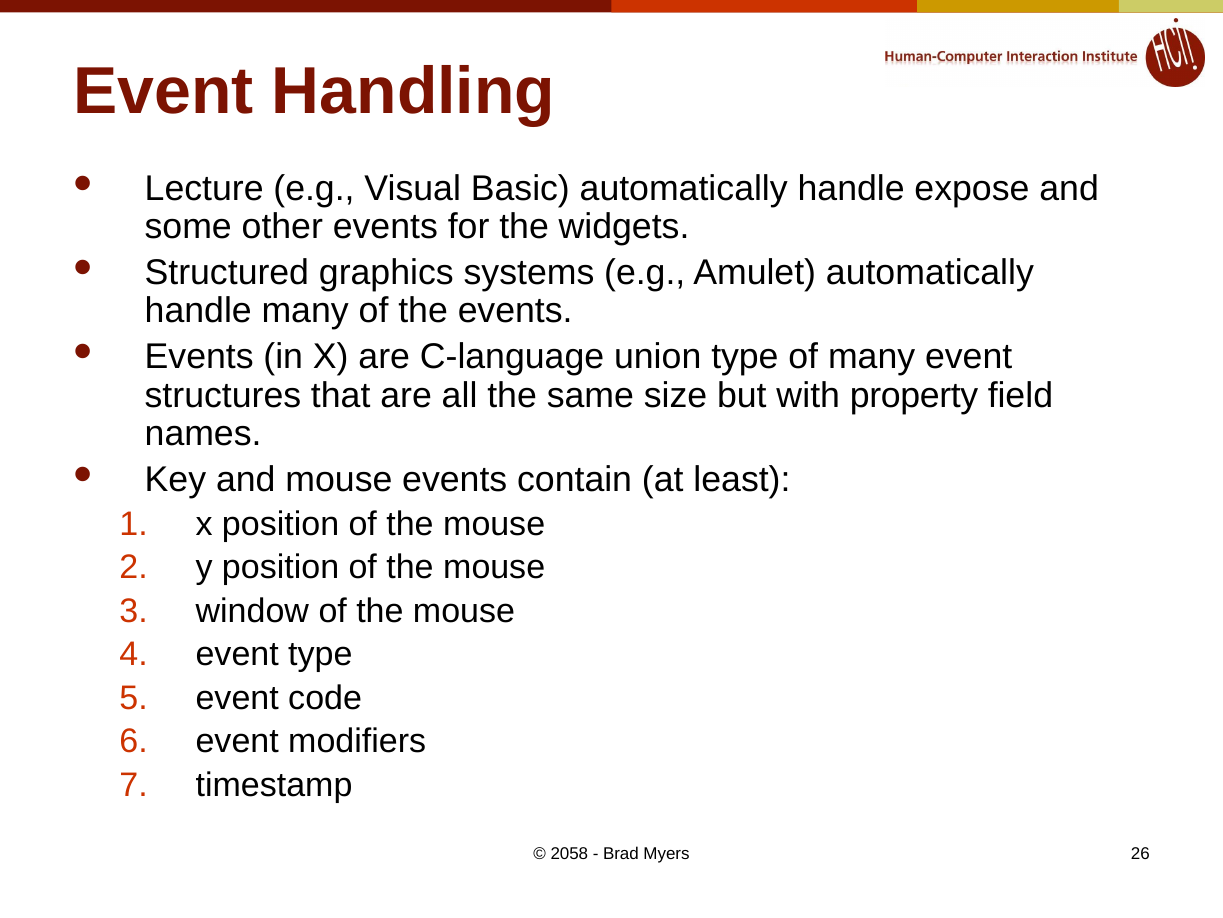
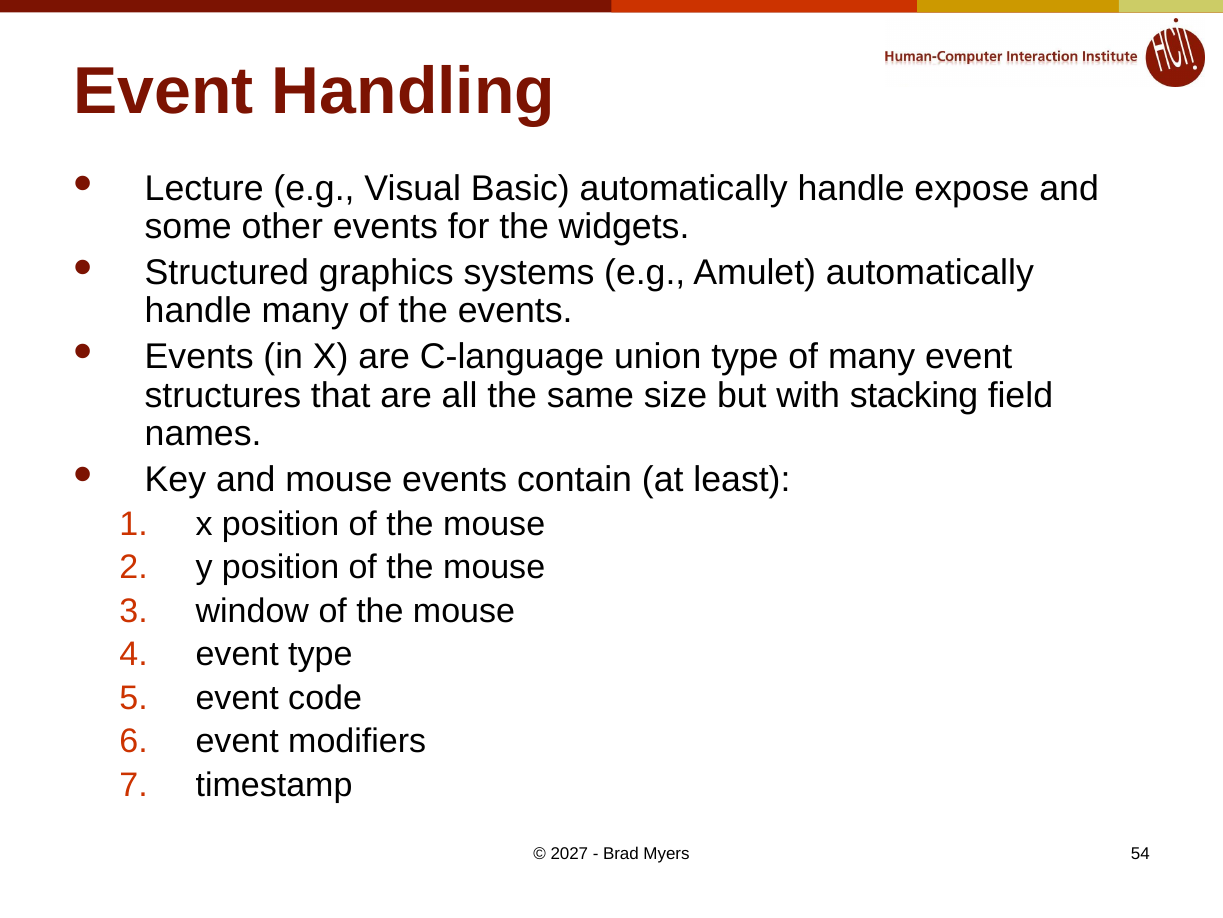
property: property -> stacking
2058: 2058 -> 2027
26: 26 -> 54
